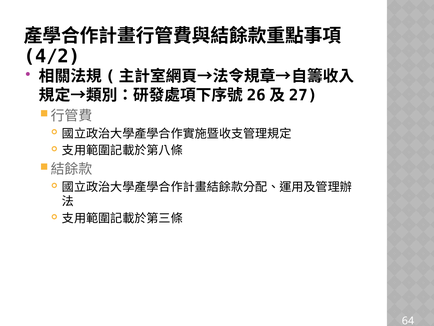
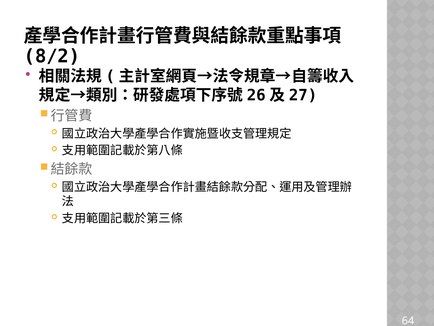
4/2: 4/2 -> 8/2
